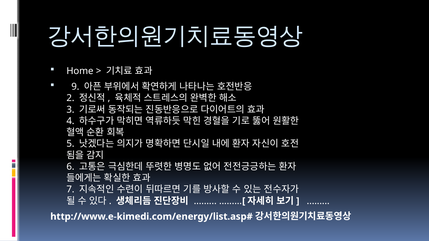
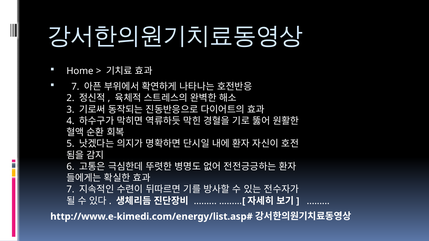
9 at (75, 87): 9 -> 7
